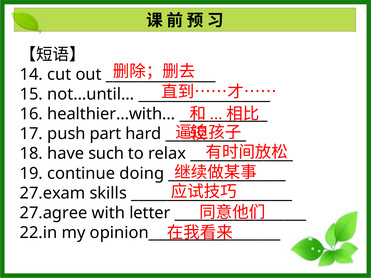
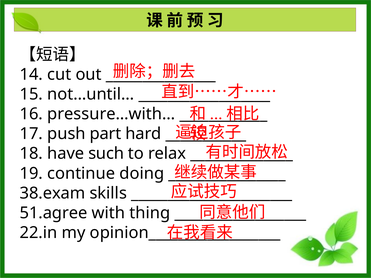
healthier…with…: healthier…with… -> pressure…with…
27.exam: 27.exam -> 38.exam
27.agree: 27.agree -> 51.agree
letter: letter -> thing
